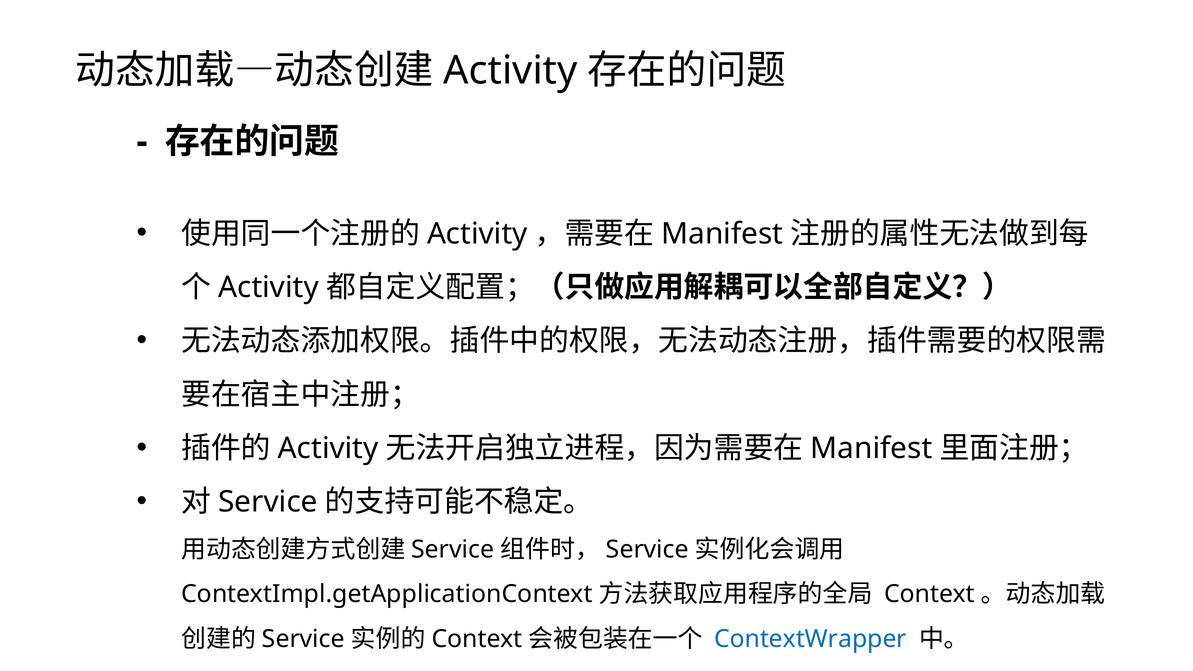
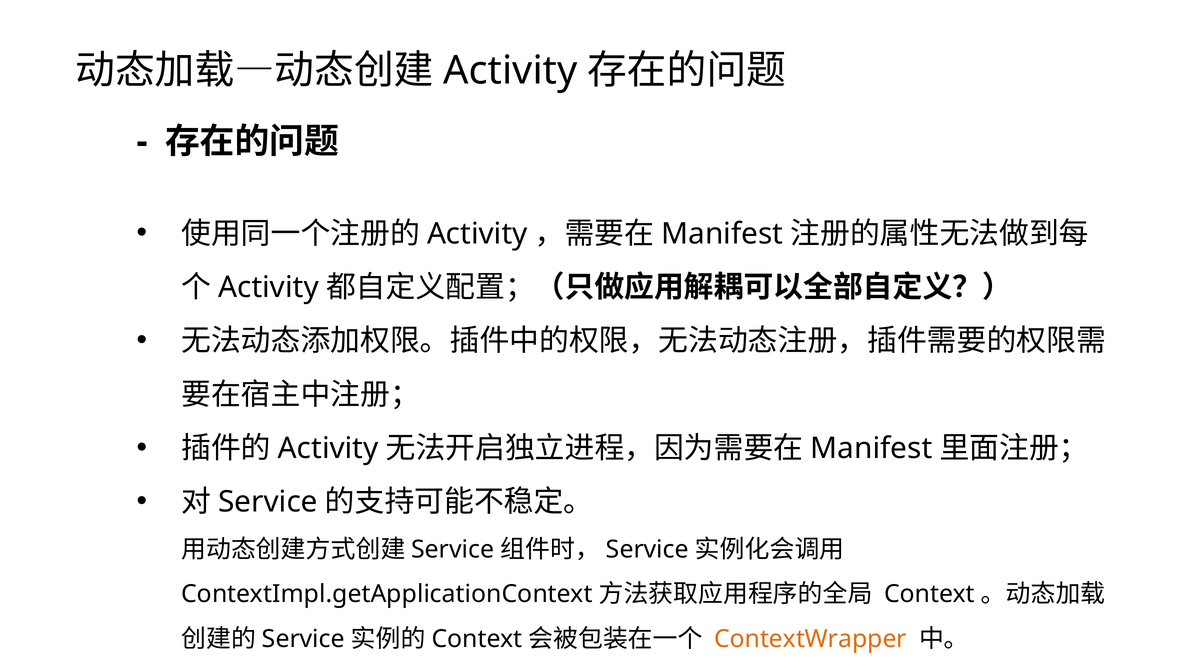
ContextWrapper colour: blue -> orange
